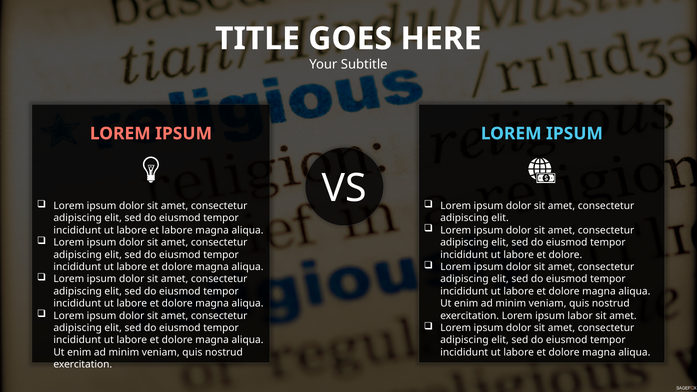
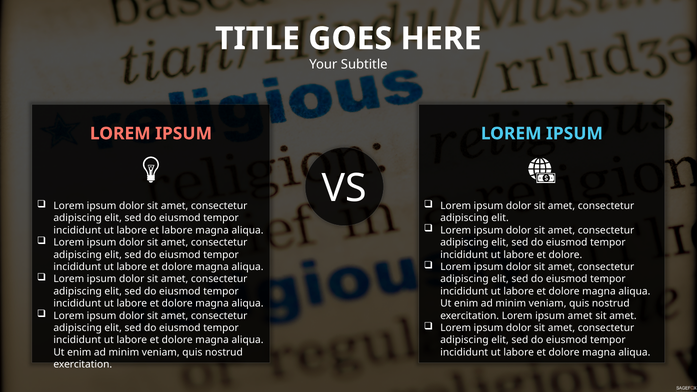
ipsum labor: labor -> amet
